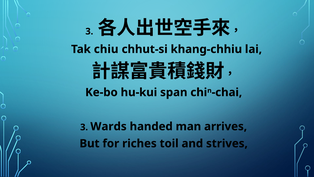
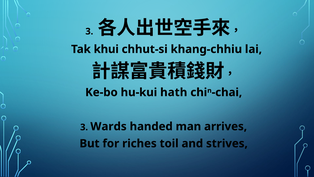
chiu: chiu -> khui
span: span -> hath
